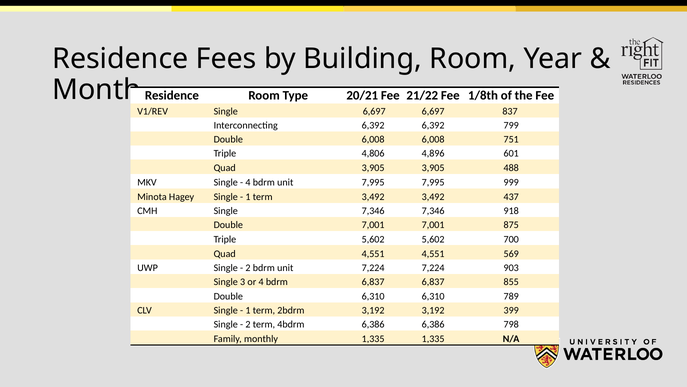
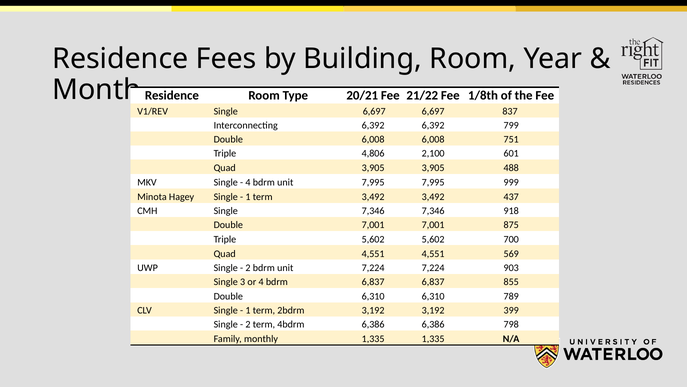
4,896: 4,896 -> 2,100
